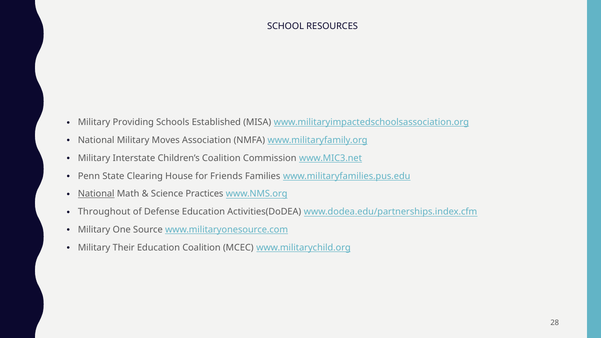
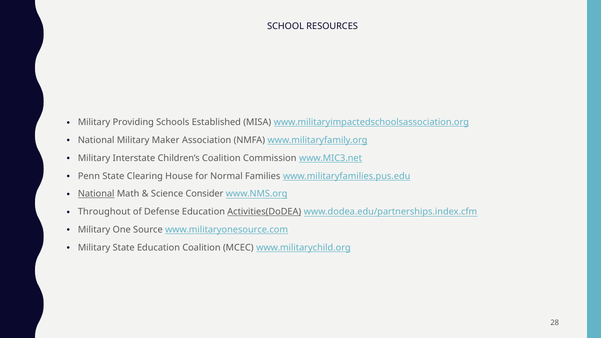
Moves: Moves -> Maker
Friends: Friends -> Normal
Practices: Practices -> Consider
Activities(DoDEA underline: none -> present
Military Their: Their -> State
